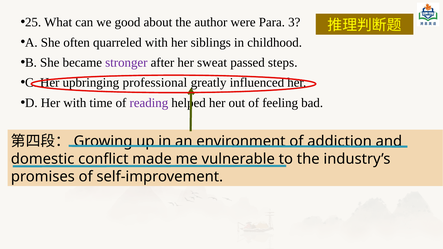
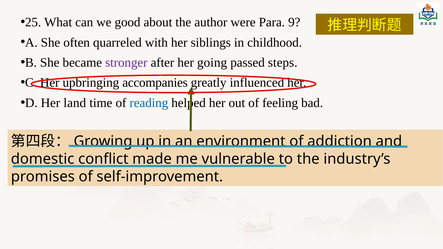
3: 3 -> 9
sweat: sweat -> going
professional: professional -> accompanies
Her with: with -> land
reading colour: purple -> blue
